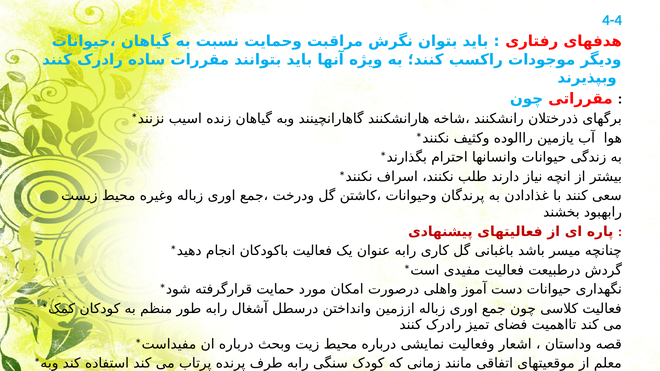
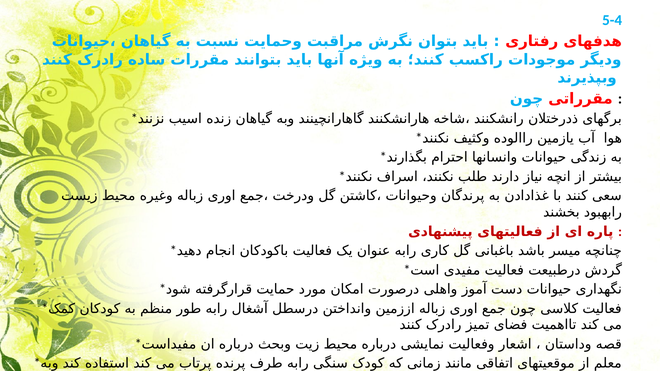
4-4: 4-4 -> 5-4
